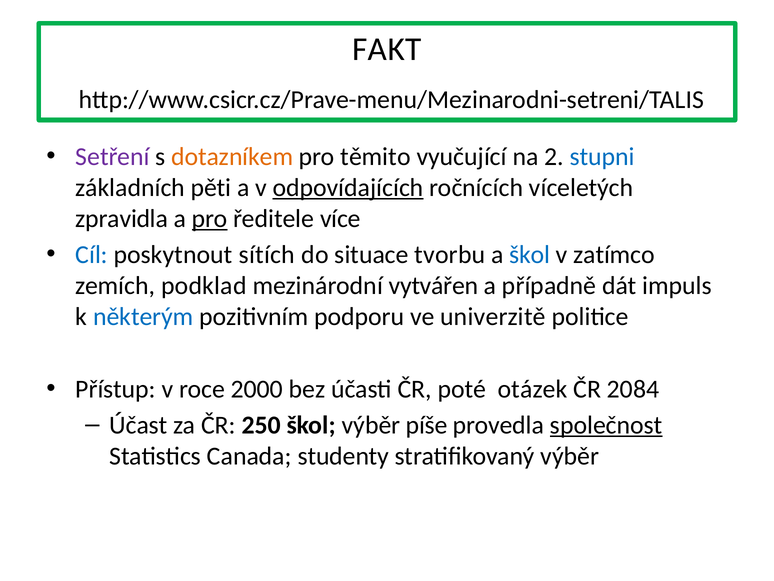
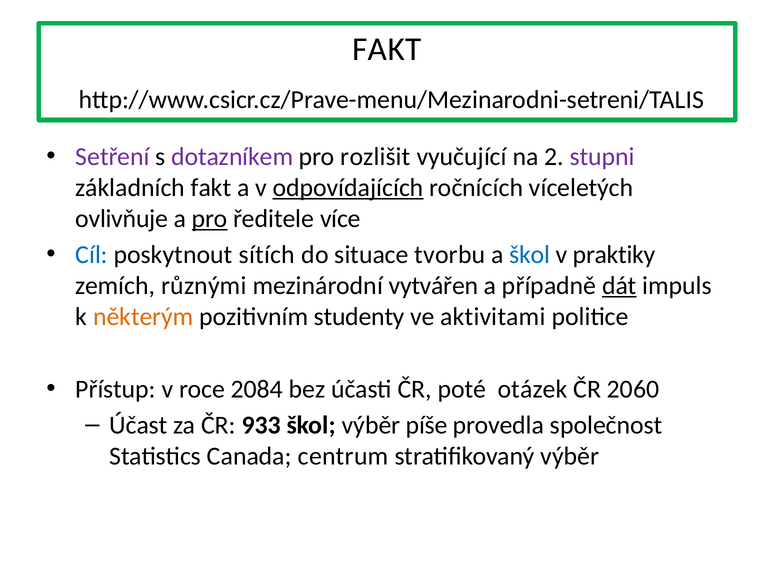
dotazníkem colour: orange -> purple
těmito: těmito -> rozlišit
stupni colour: blue -> purple
základních pěti: pěti -> fakt
zpravidla: zpravidla -> ovlivňuje
zatímco: zatímco -> praktiky
podklad: podklad -> různými
dát underline: none -> present
některým colour: blue -> orange
podporu: podporu -> studenty
univerzitě: univerzitě -> aktivitami
2000: 2000 -> 2084
2084: 2084 -> 2060
250: 250 -> 933
společnost underline: present -> none
studenty: studenty -> centrum
